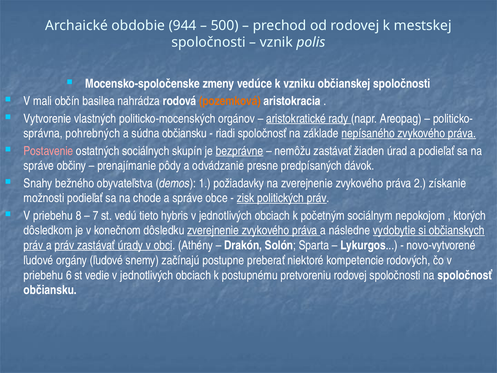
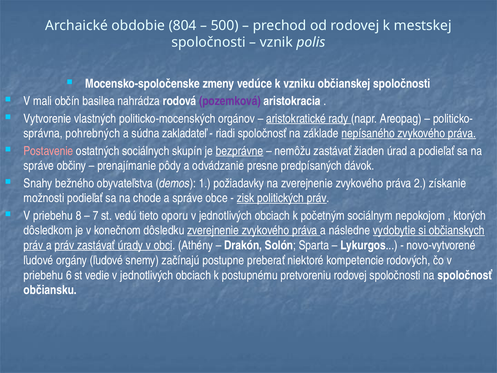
944: 944 -> 804
pozemková colour: orange -> purple
súdna občiansku: občiansku -> zakladateľ
hybris: hybris -> oporu
